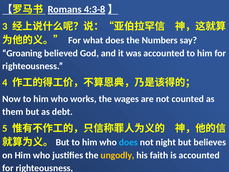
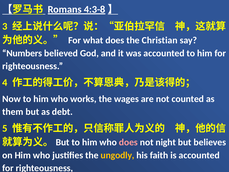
Numbers: Numbers -> Christian
Groaning: Groaning -> Numbers
does at (128, 142) colour: light blue -> pink
